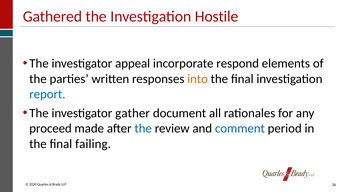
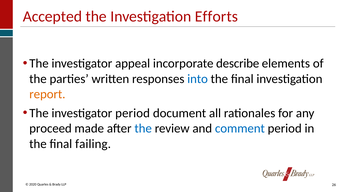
Gathered: Gathered -> Accepted
Hostile: Hostile -> Efforts
respond: respond -> describe
into colour: orange -> blue
report colour: blue -> orange
investigator gather: gather -> period
